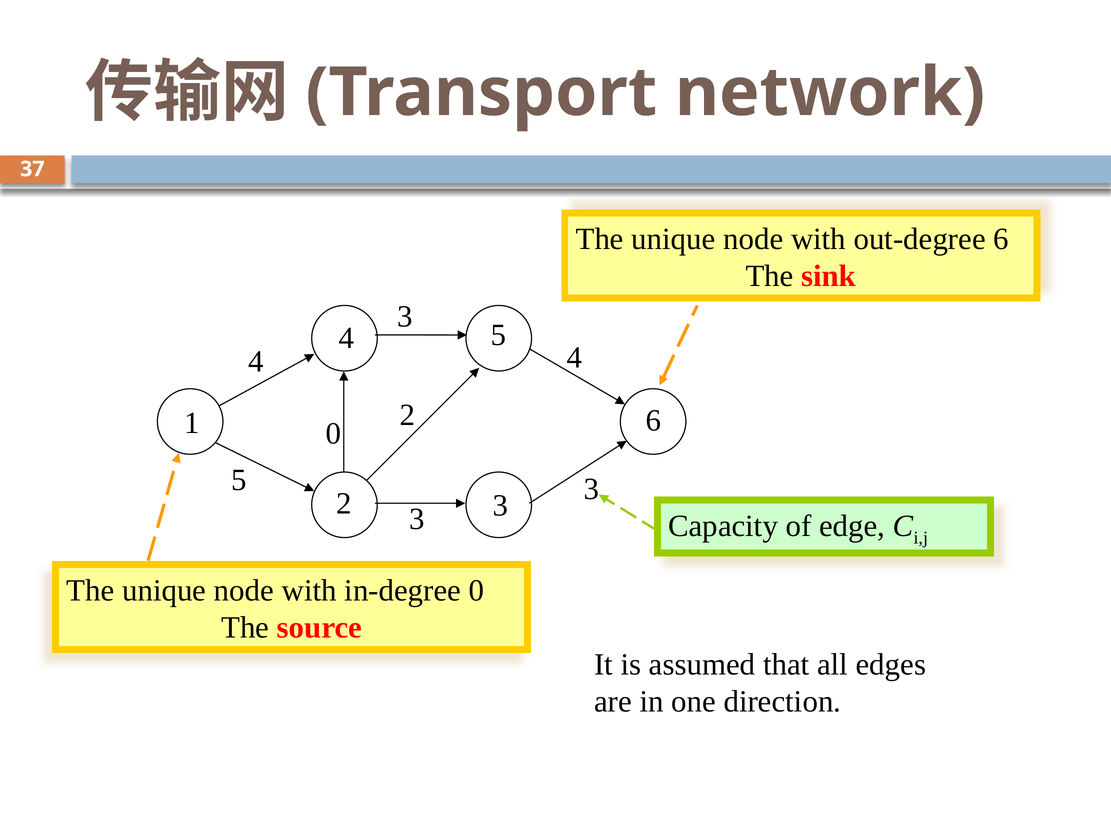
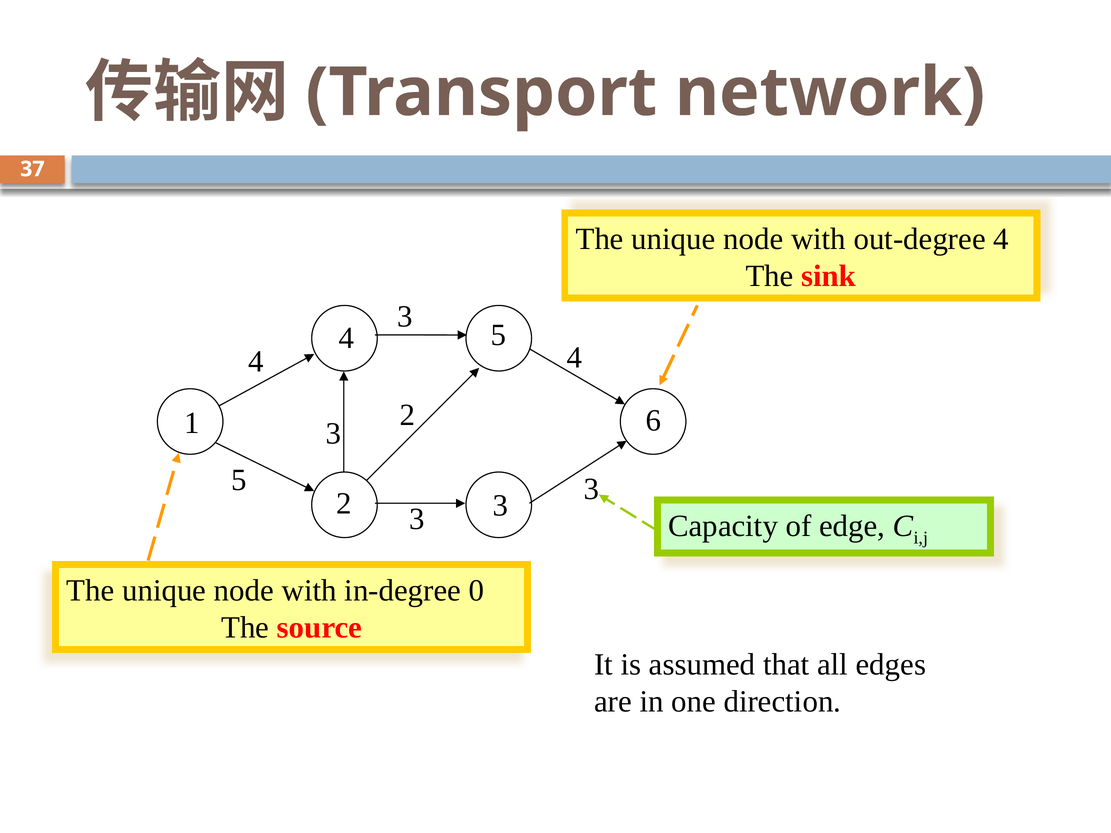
out-degree 6: 6 -> 4
1 0: 0 -> 3
